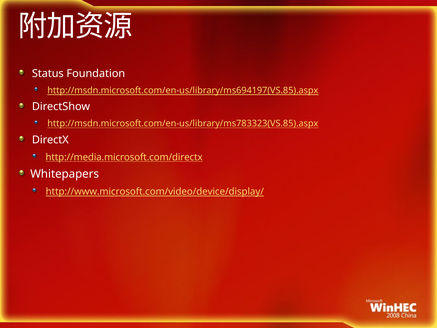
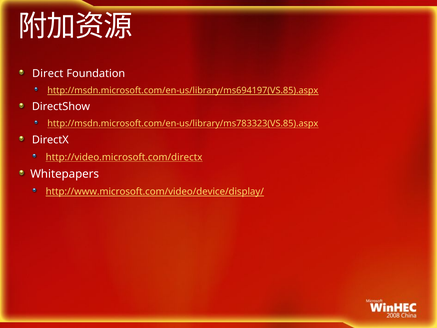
Status: Status -> Direct
http://media.microsoft.com/directx: http://media.microsoft.com/directx -> http://video.microsoft.com/directx
